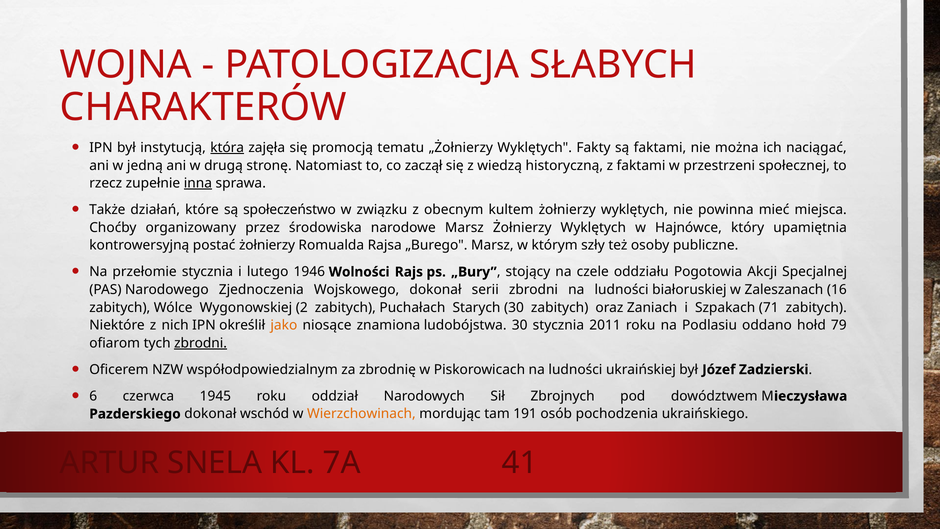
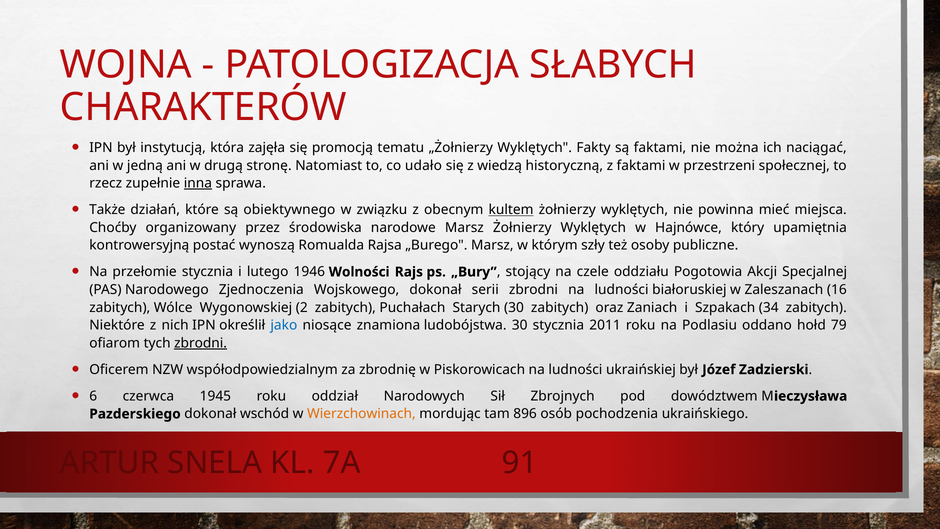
która underline: present -> none
zaczął: zaczął -> udało
społeczeństwo: społeczeństwo -> obiektywnego
kultem underline: none -> present
postać żołnierzy: żołnierzy -> wynoszą
71: 71 -> 34
jako colour: orange -> blue
191: 191 -> 896
41: 41 -> 91
